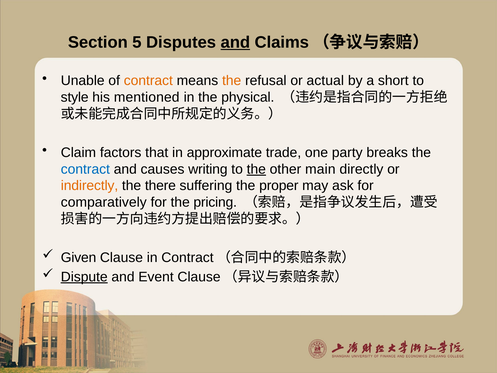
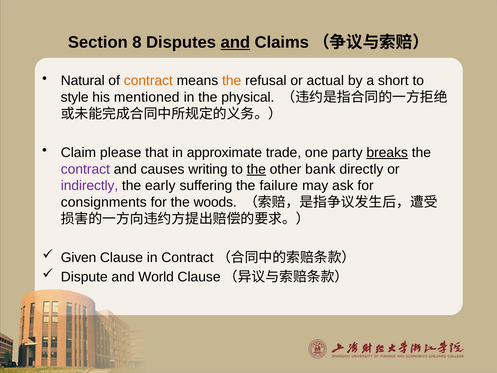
5: 5 -> 8
Unable: Unable -> Natural
factors: factors -> please
breaks underline: none -> present
contract at (85, 169) colour: blue -> purple
main: main -> bank
indirectly colour: orange -> purple
there: there -> early
proper: proper -> failure
comparatively: comparatively -> consignments
pricing: pricing -> woods
Dispute underline: present -> none
Event: Event -> World
